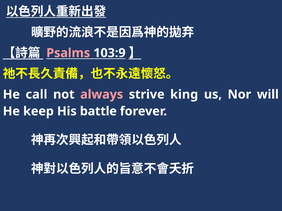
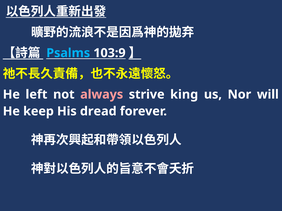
Psalms colour: pink -> light blue
call: call -> left
battle: battle -> dread
